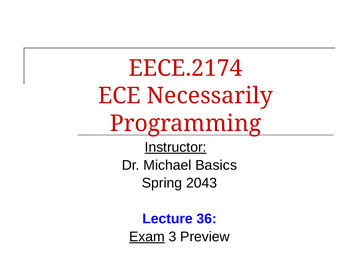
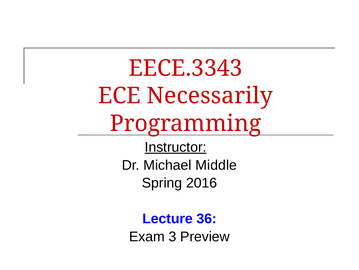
EECE.2174: EECE.2174 -> EECE.3343
Basics: Basics -> Middle
2043: 2043 -> 2016
Exam underline: present -> none
